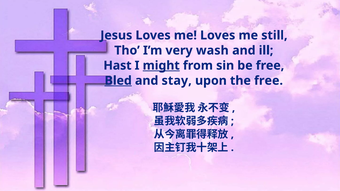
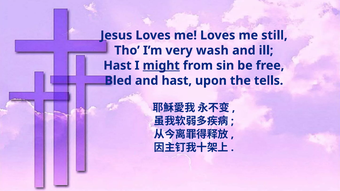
Bled underline: present -> none
and stay: stay -> hast
the free: free -> tells
